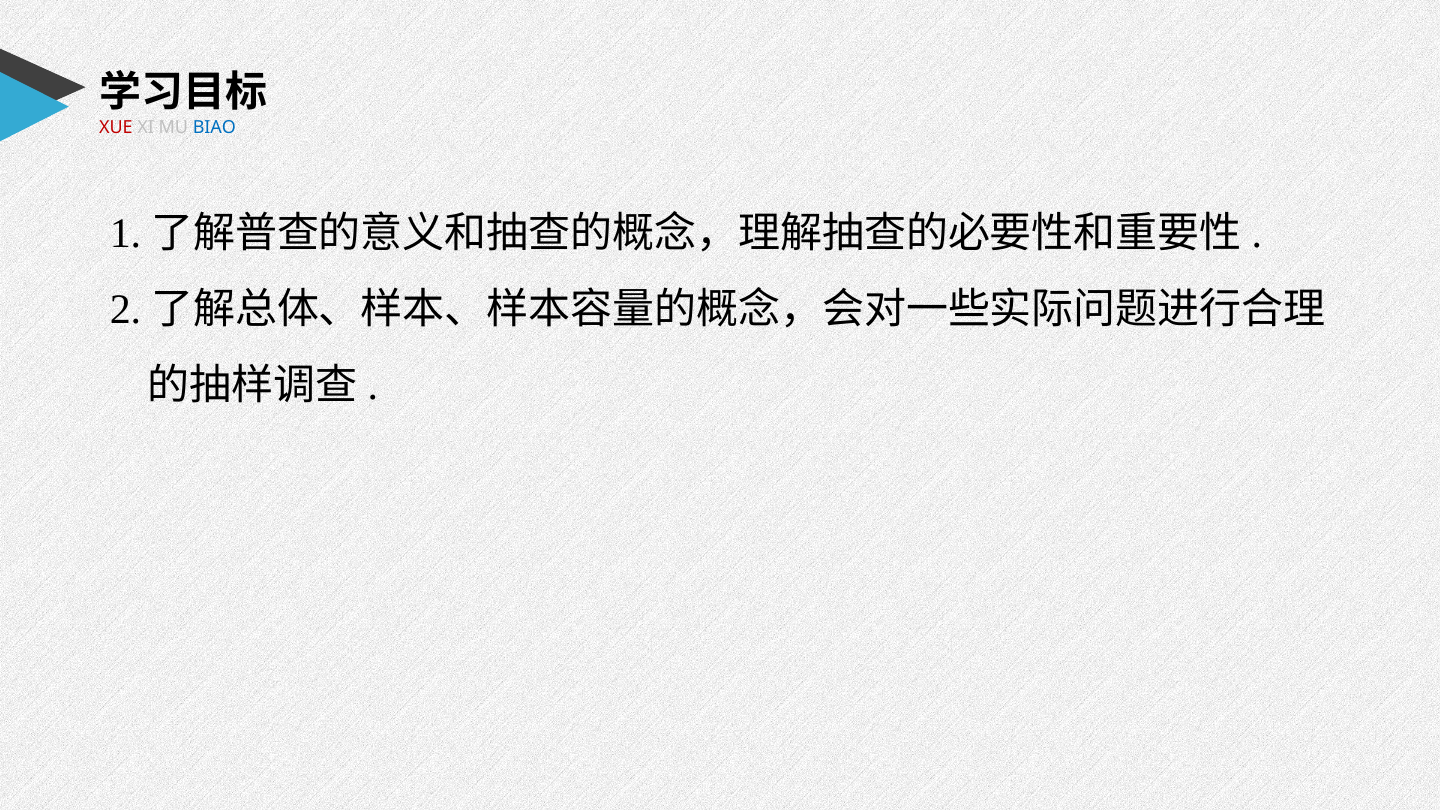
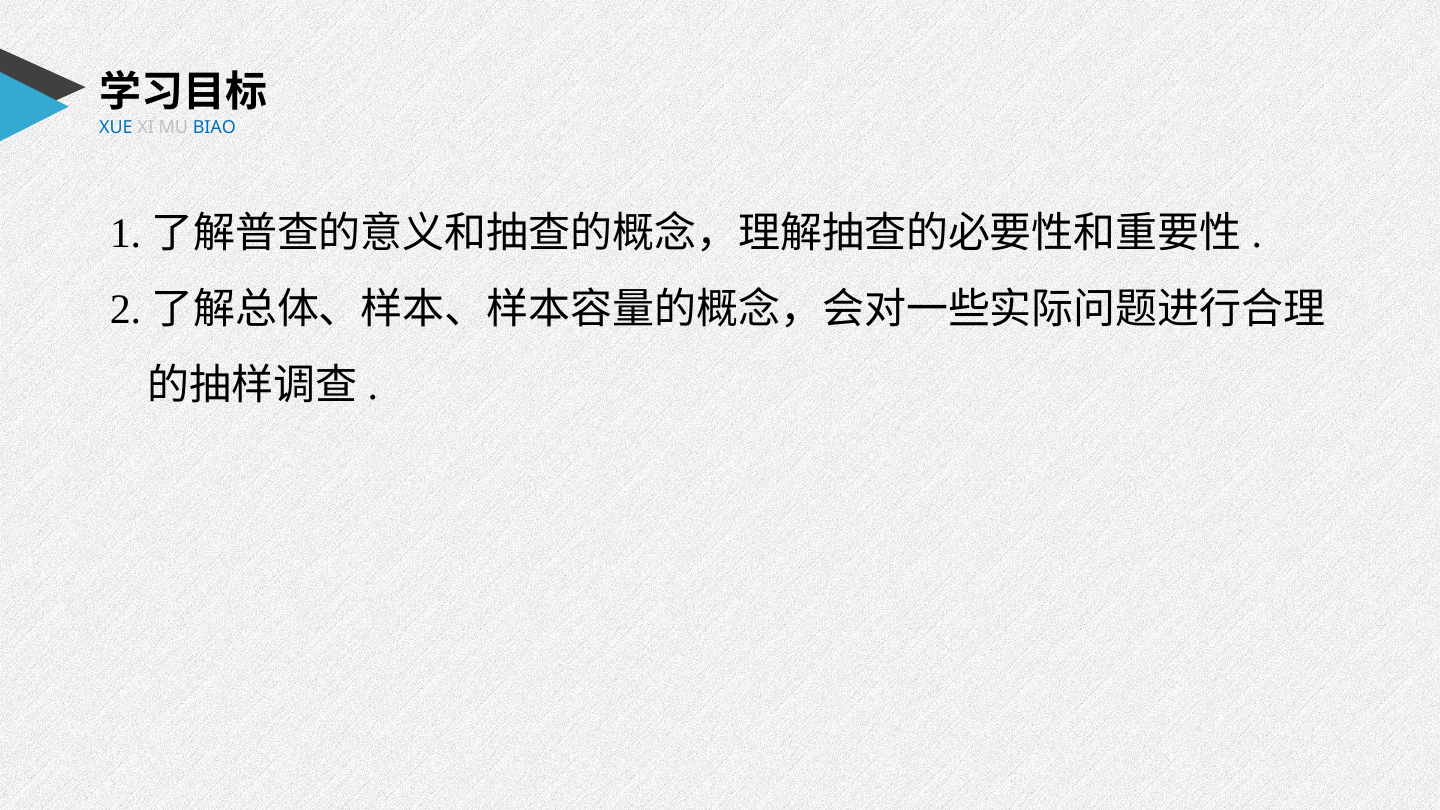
XUE colour: red -> blue
